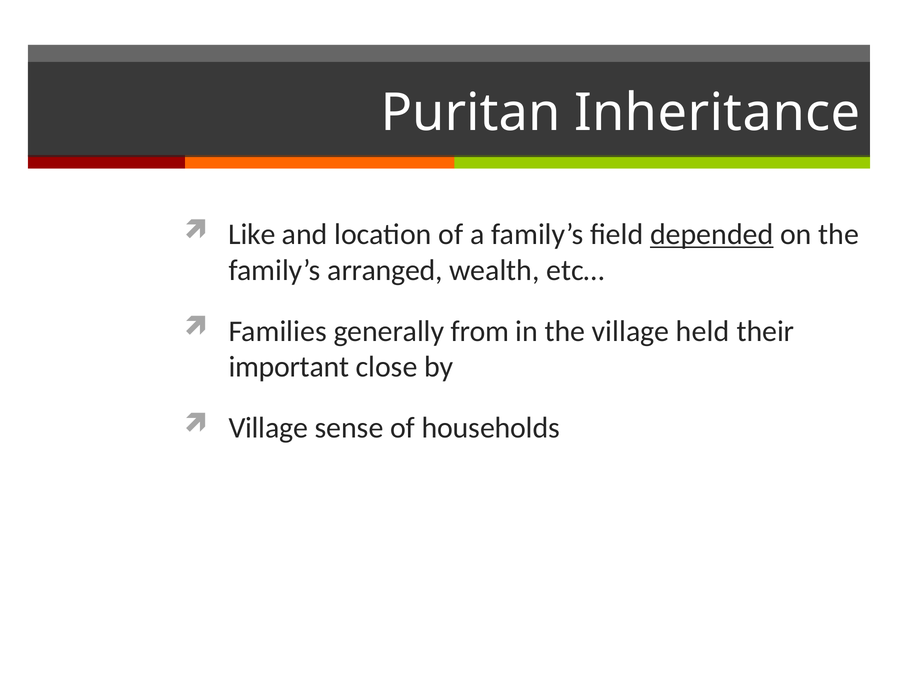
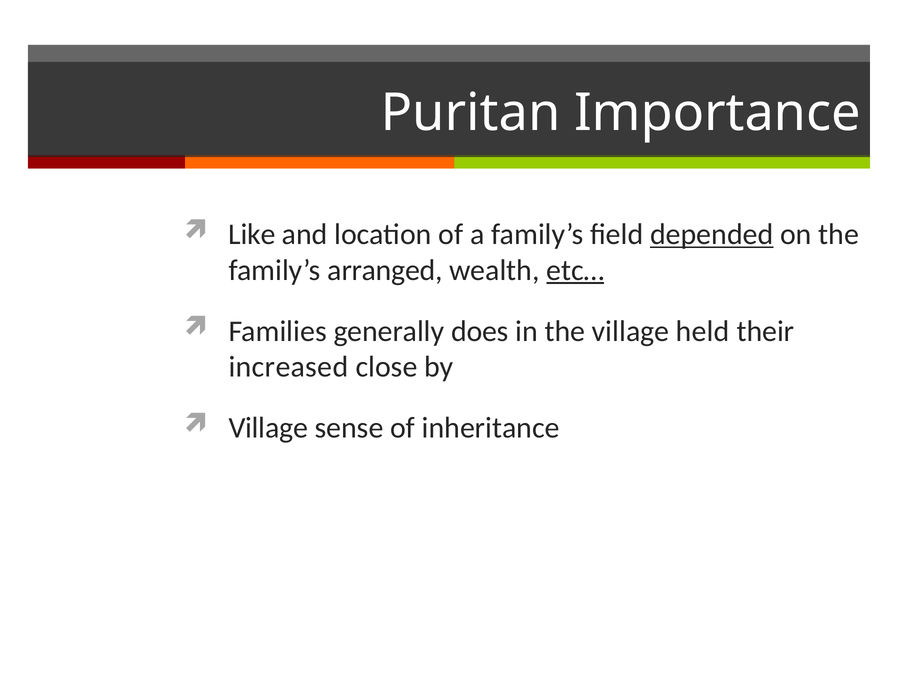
Inheritance: Inheritance -> Importance
etc… underline: none -> present
from: from -> does
important: important -> increased
households: households -> inheritance
